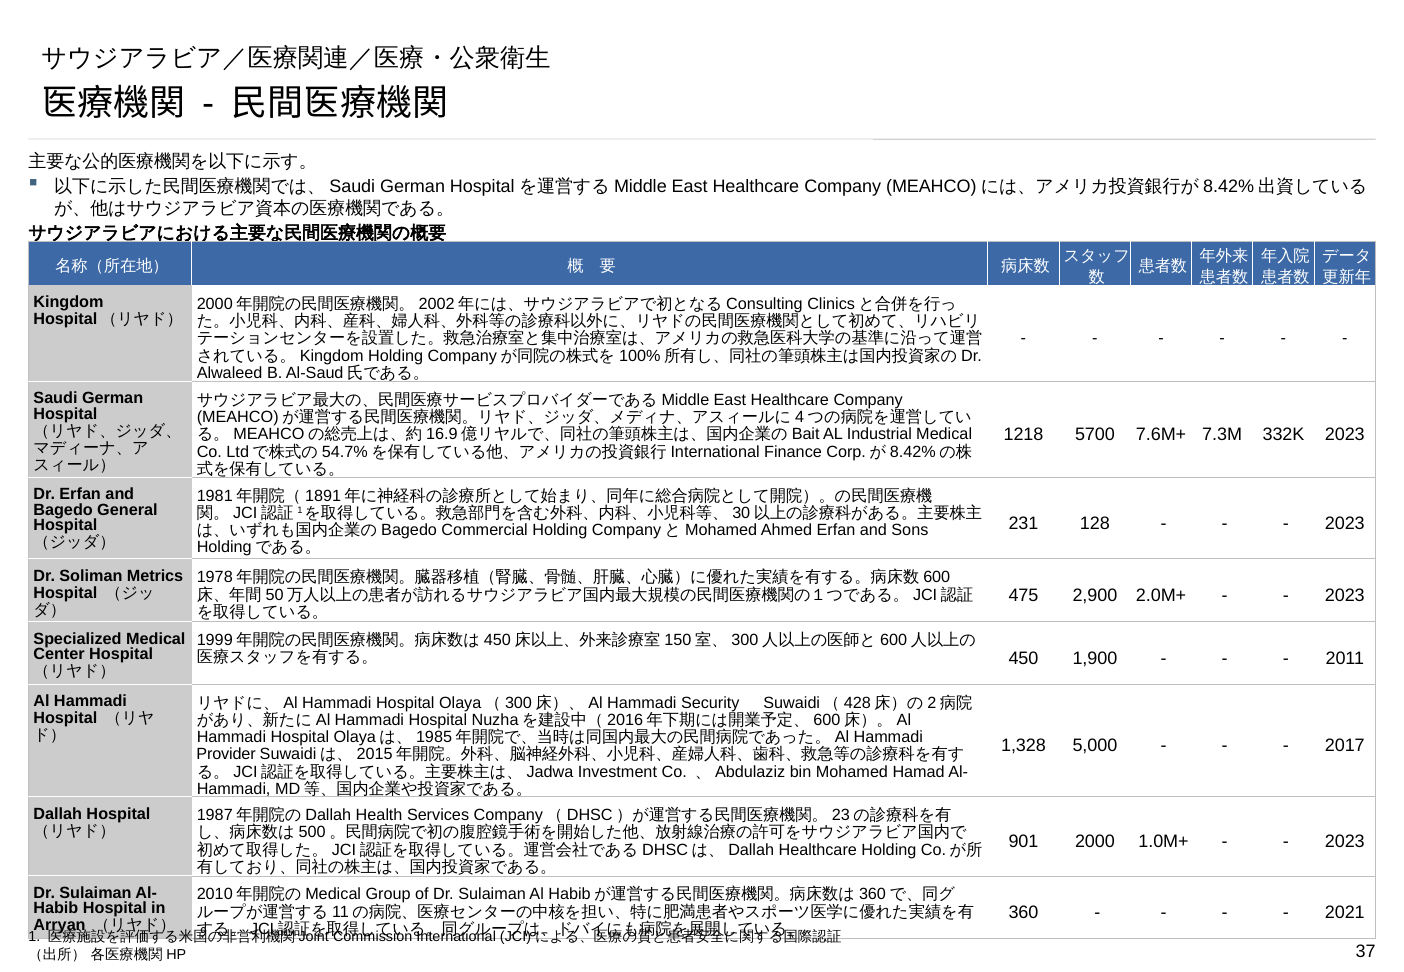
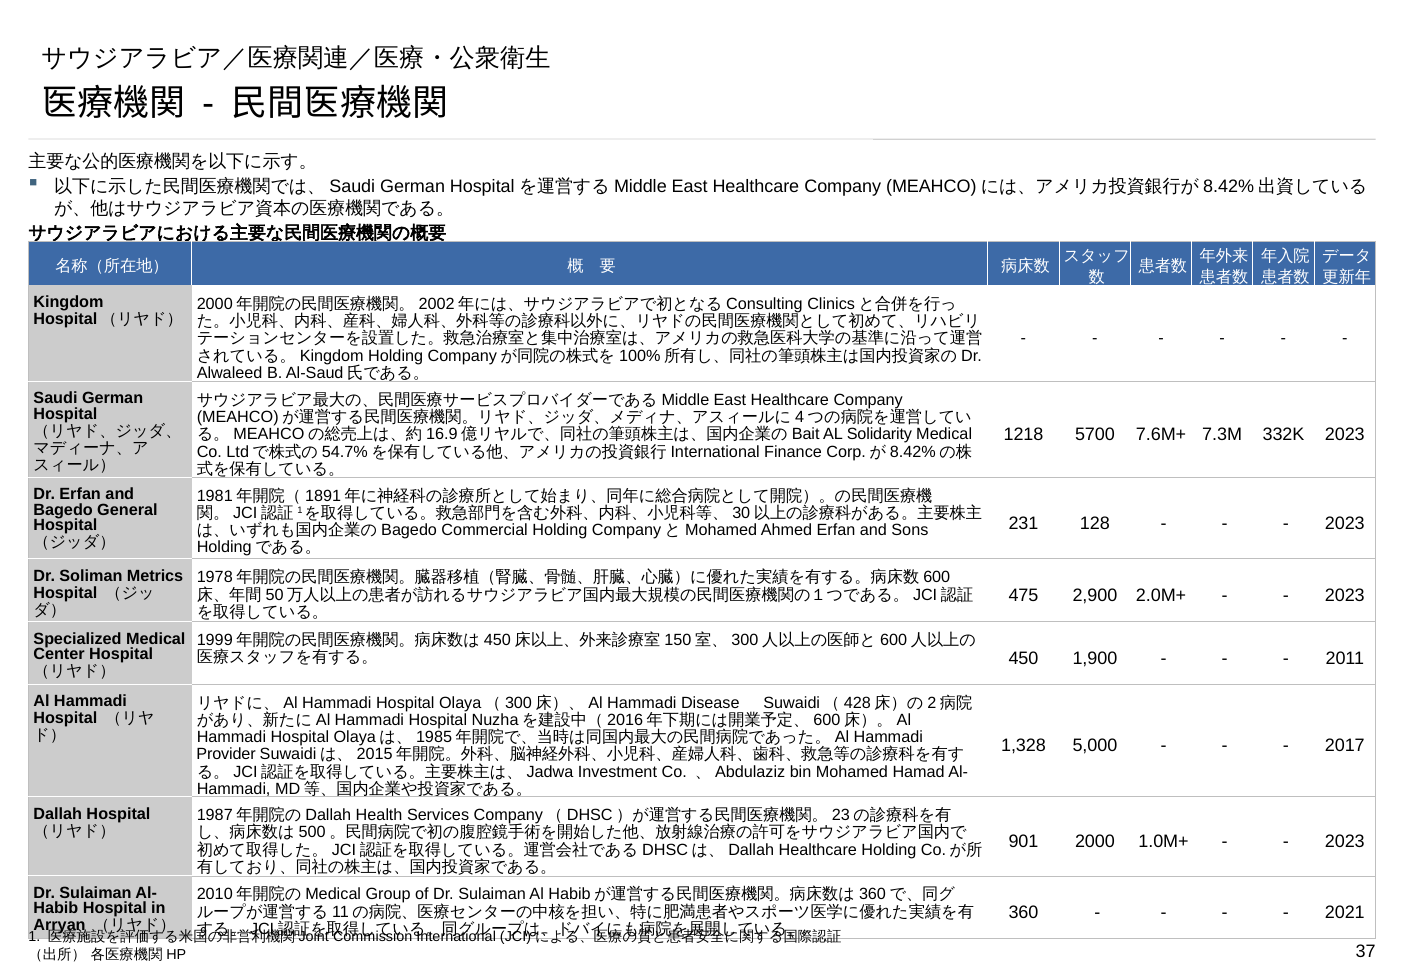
Industrial: Industrial -> Solidarity
Security: Security -> Disease
